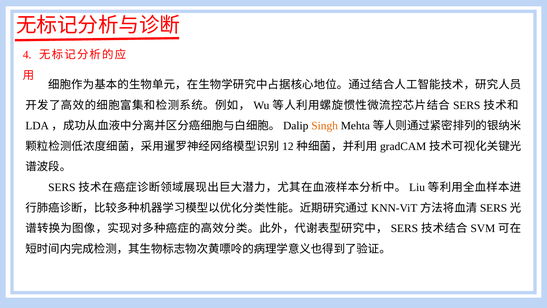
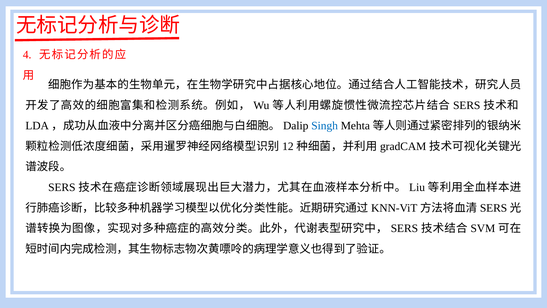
Singh colour: orange -> blue
